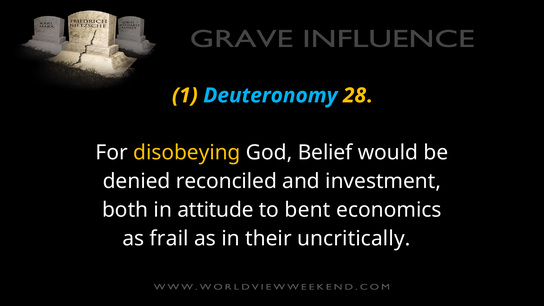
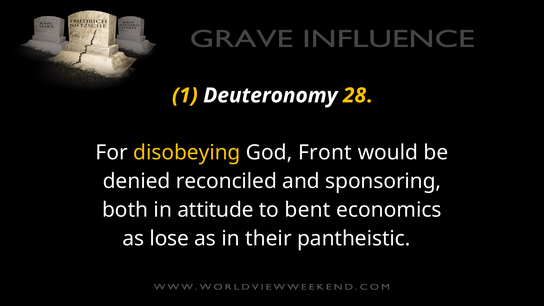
Deuteronomy colour: light blue -> white
Belief: Belief -> Front
investment: investment -> sponsoring
frail: frail -> lose
uncritically: uncritically -> pantheistic
